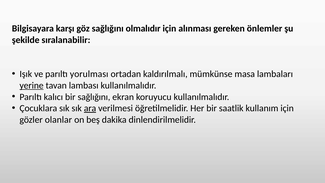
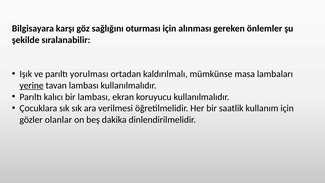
olmalıdır: olmalıdır -> oturması
bir sağlığını: sağlığını -> lambası
ara underline: present -> none
